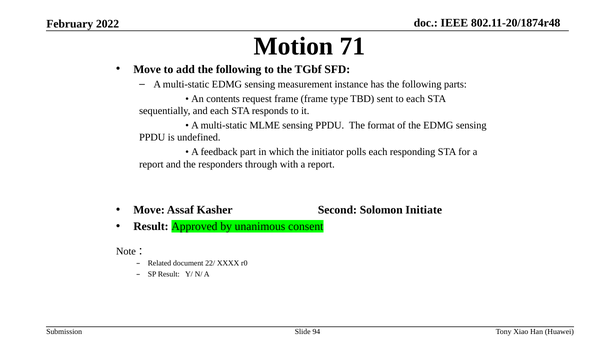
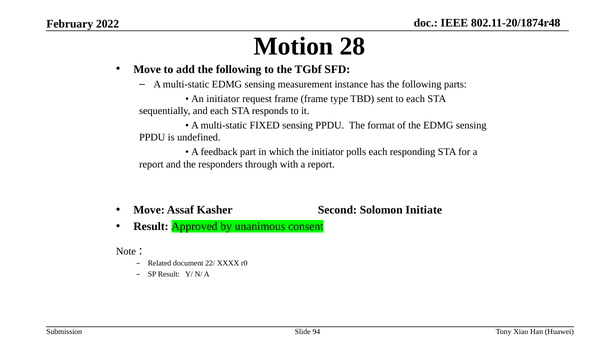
71: 71 -> 28
An contents: contents -> initiator
MLME: MLME -> FIXED
